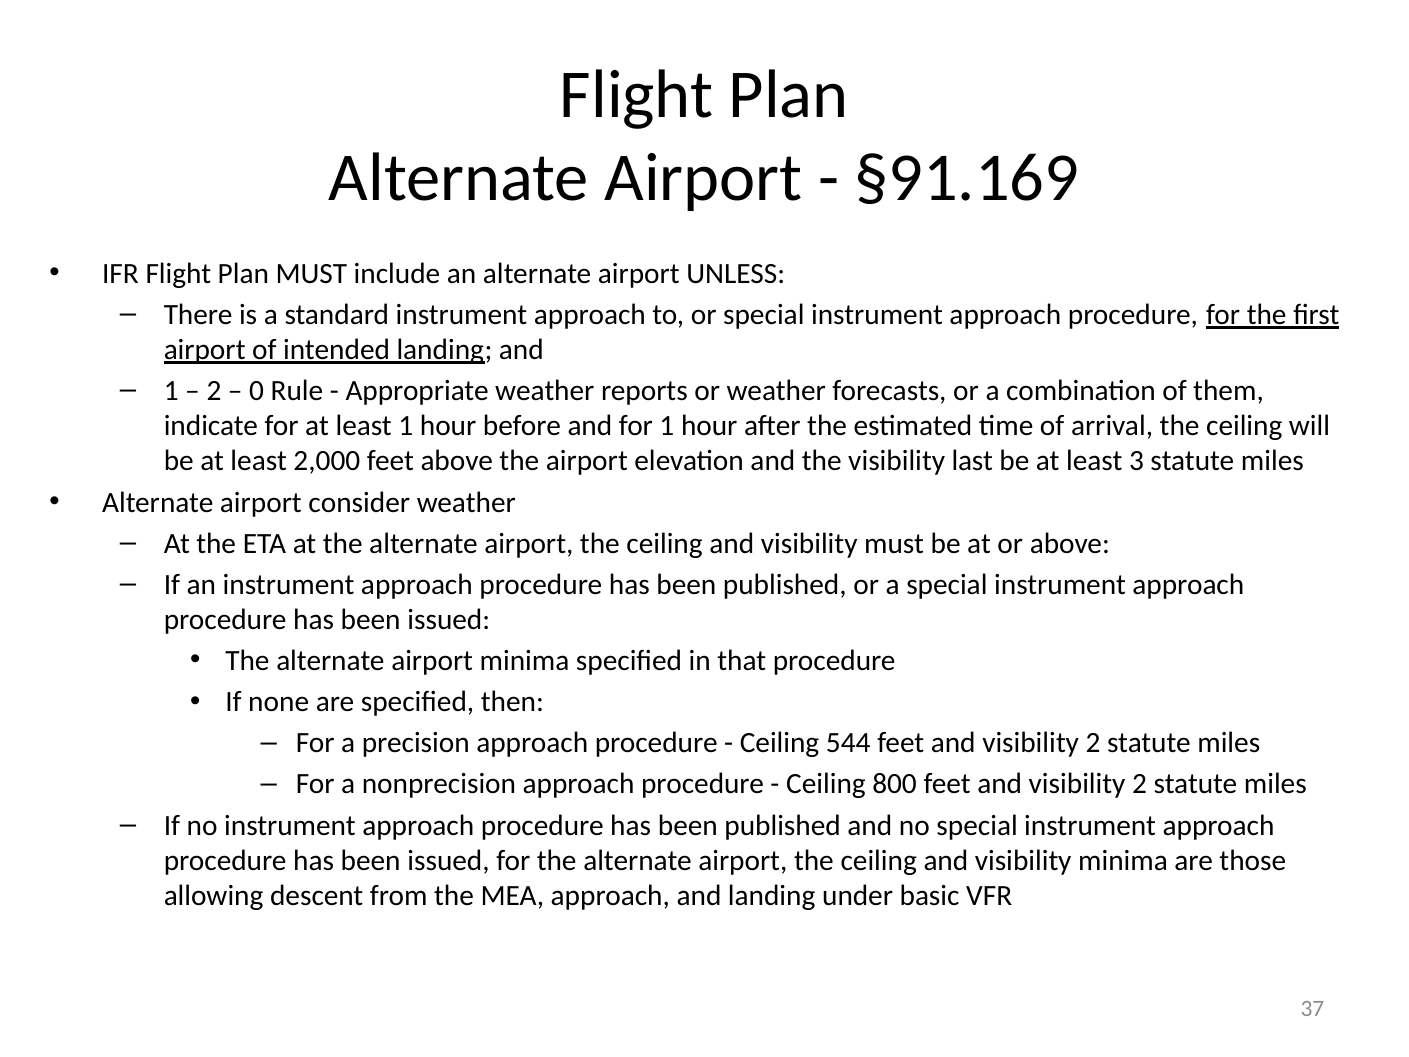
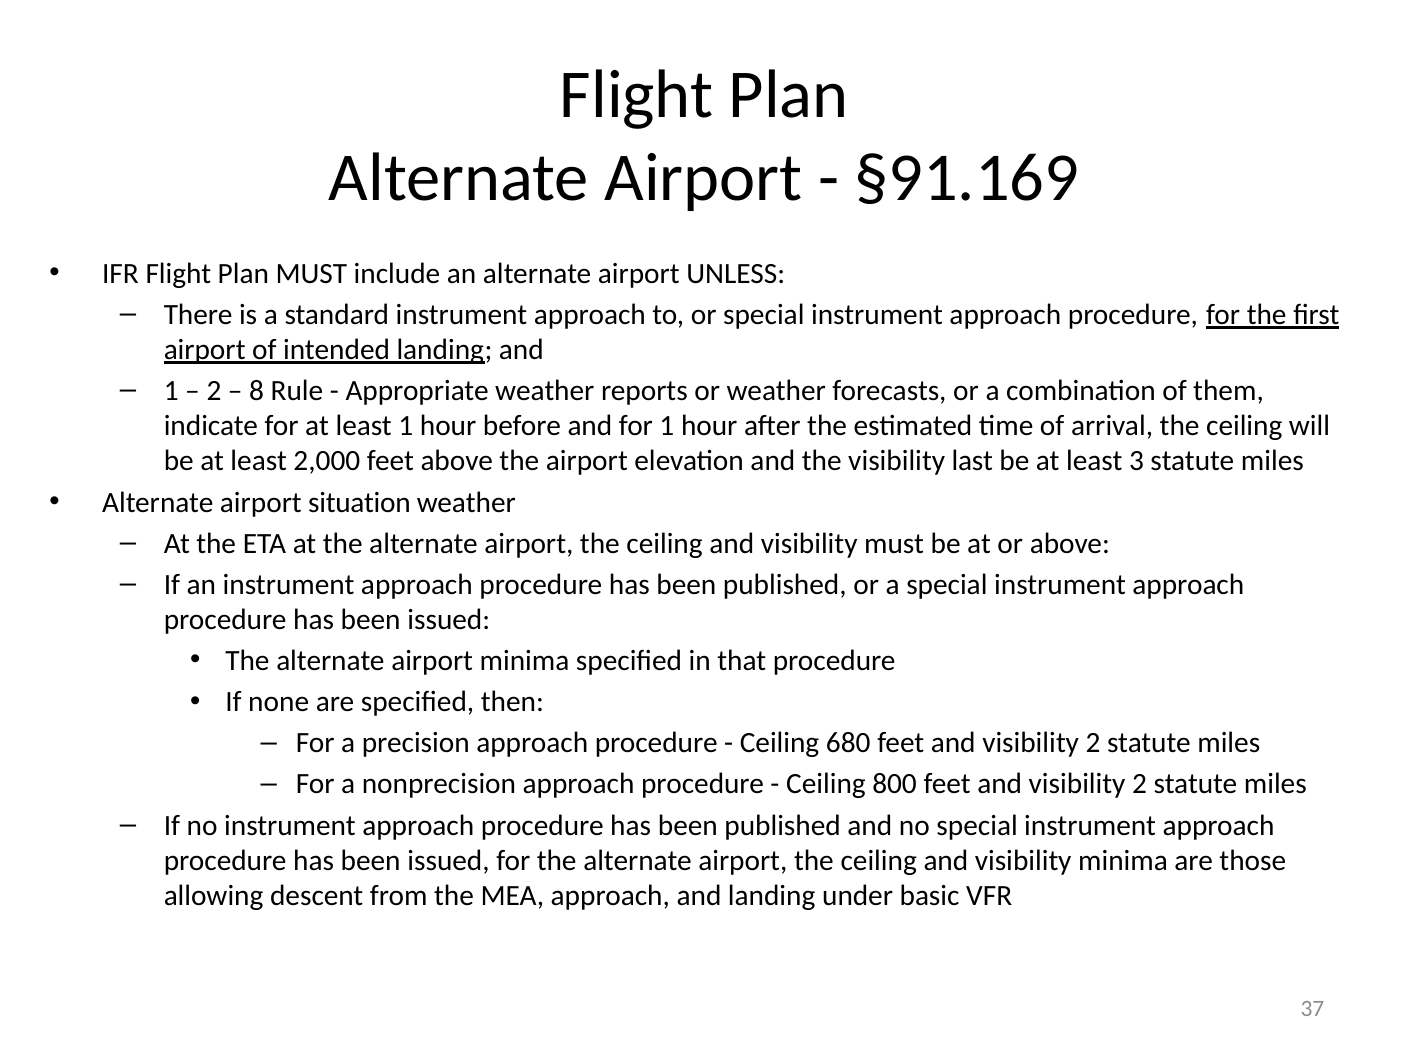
0: 0 -> 8
consider: consider -> situation
544: 544 -> 680
